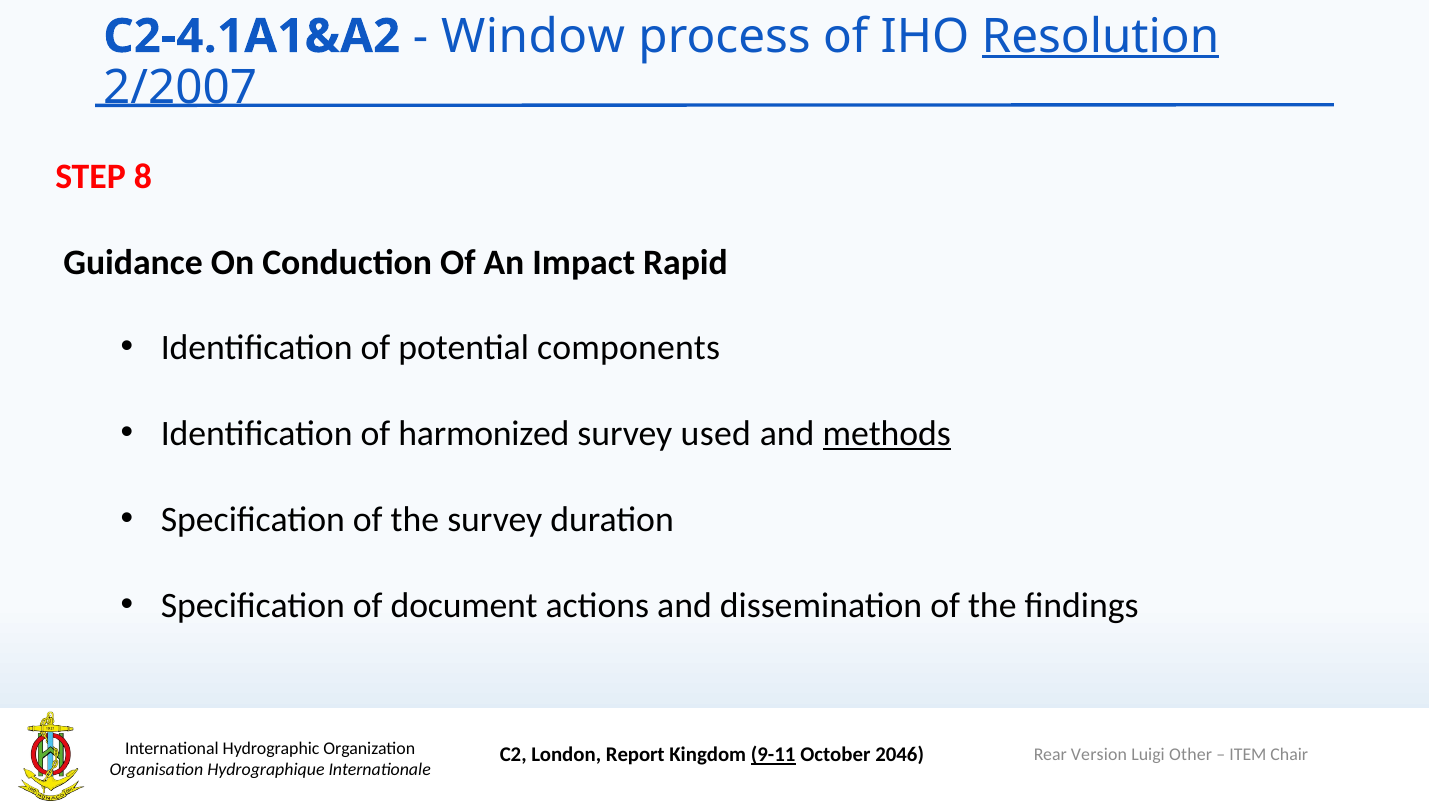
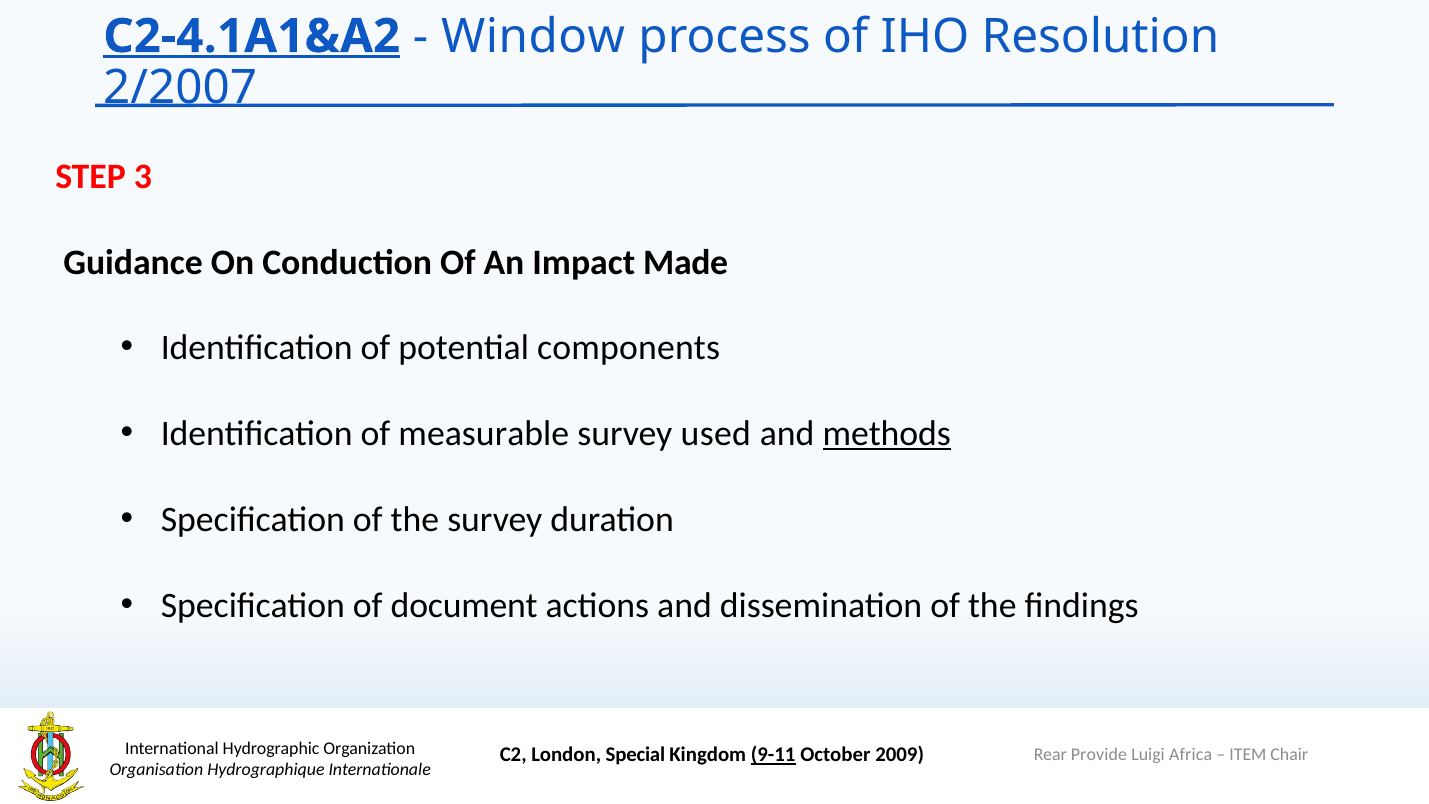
C2-4.1A1&A2 underline: none -> present
Resolution underline: present -> none
8: 8 -> 3
Rapid: Rapid -> Made
harmonized: harmonized -> measurable
Report: Report -> Special
2046: 2046 -> 2009
Version: Version -> Provide
Other: Other -> Africa
